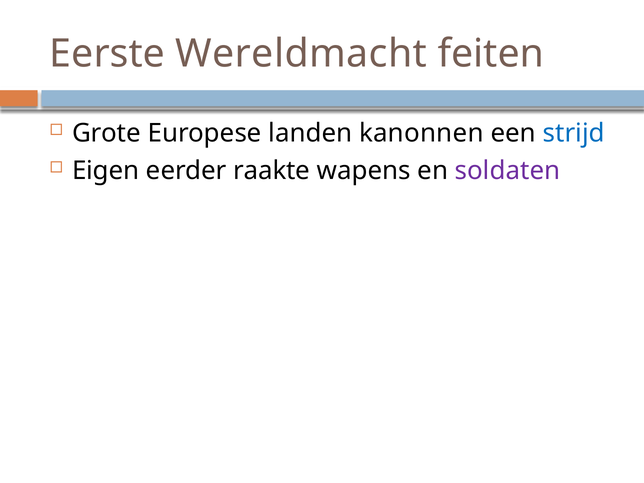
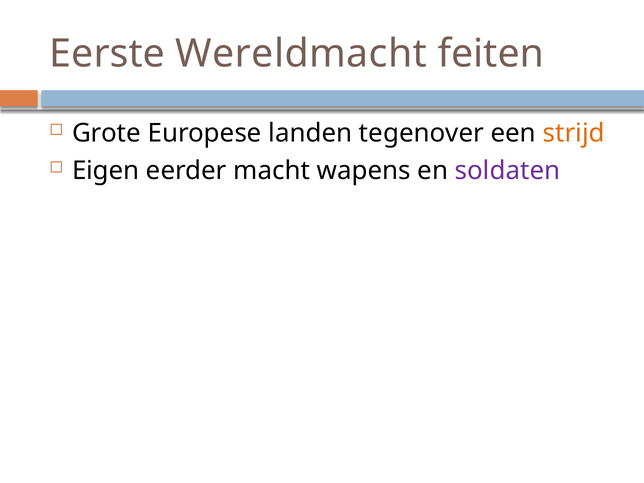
kanonnen: kanonnen -> tegenover
strijd colour: blue -> orange
raakte: raakte -> macht
